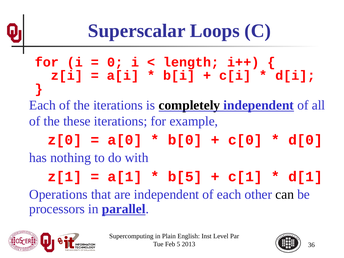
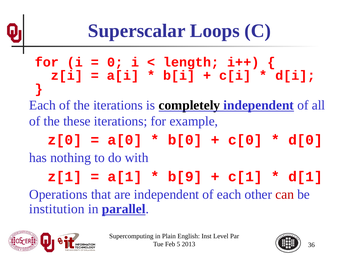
b[5: b[5 -> b[9
can colour: black -> red
processors: processors -> institution
